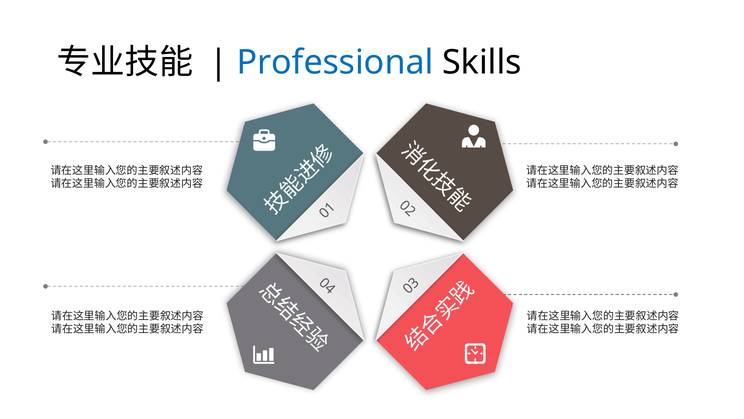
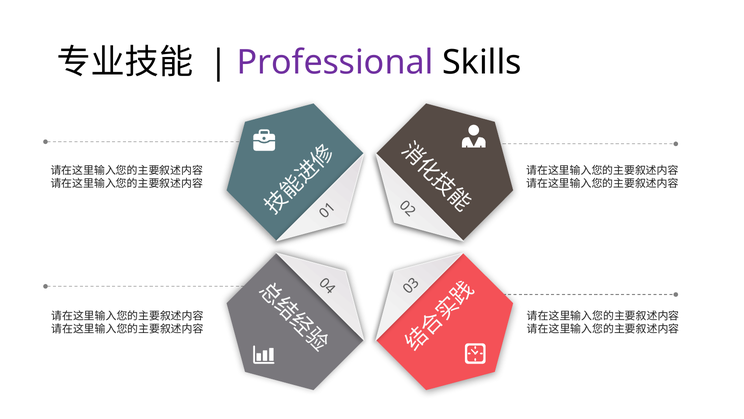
Professional colour: blue -> purple
